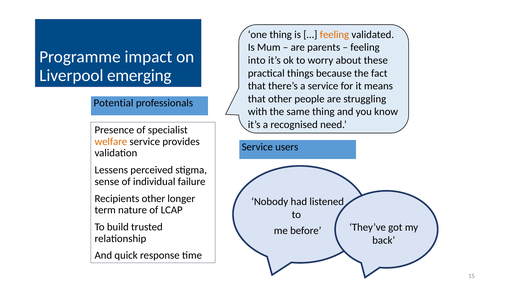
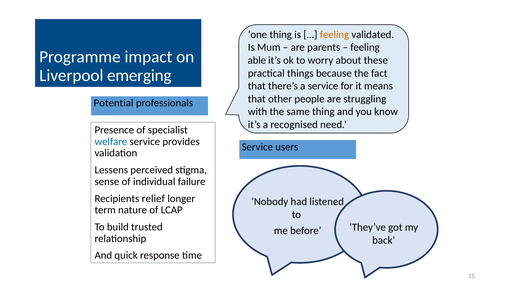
into: into -> able
welfare colour: orange -> blue
Recipients other: other -> relief
